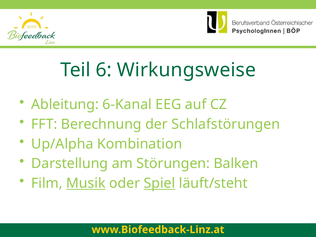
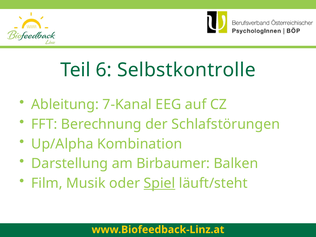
Wirkungsweise: Wirkungsweise -> Selbstkontrolle
6-Kanal: 6-Kanal -> 7-Kanal
Störungen: Störungen -> Birbaumer
Musik underline: present -> none
